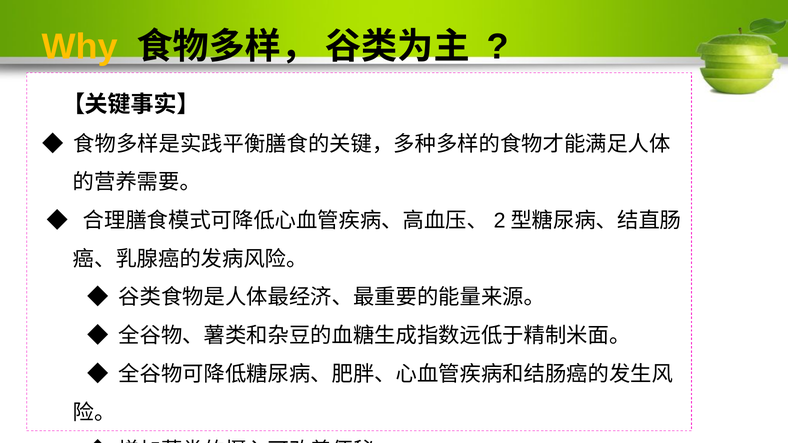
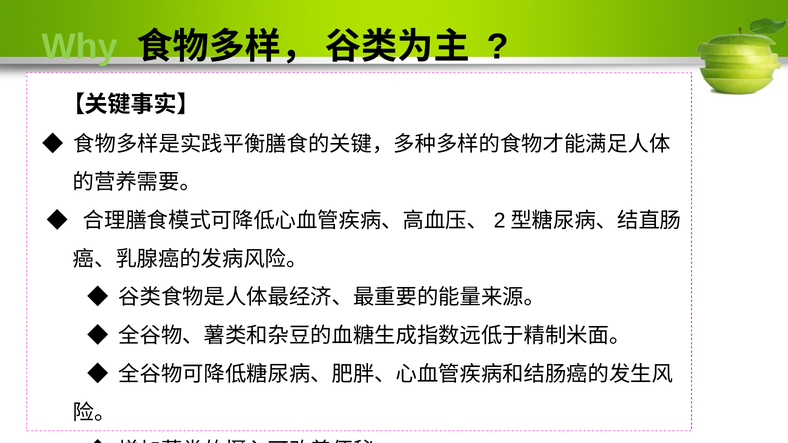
Why colour: yellow -> light green
